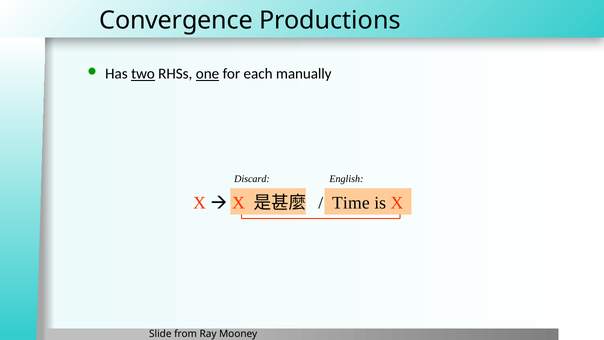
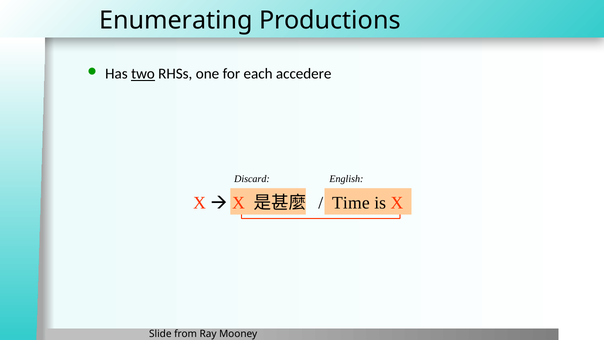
Convergence: Convergence -> Enumerating
one underline: present -> none
manually: manually -> accedere
